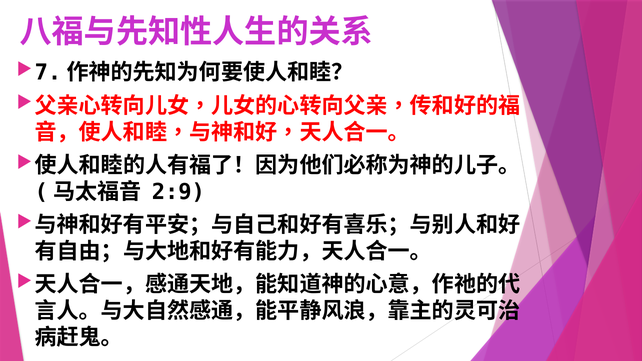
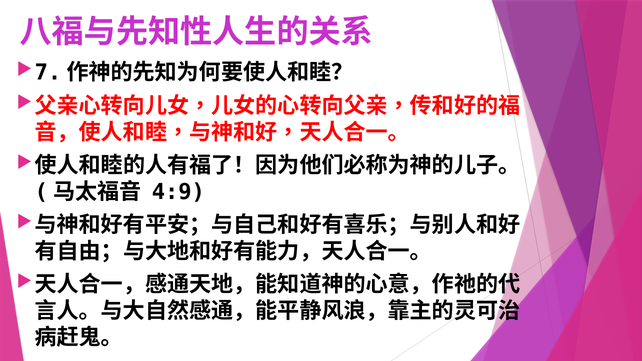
2:9: 2:9 -> 4:9
